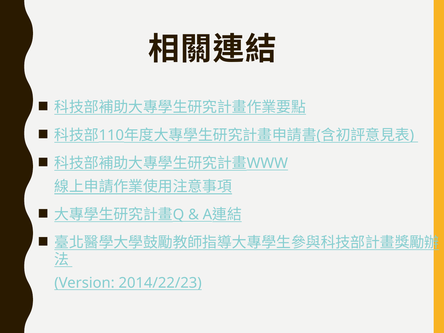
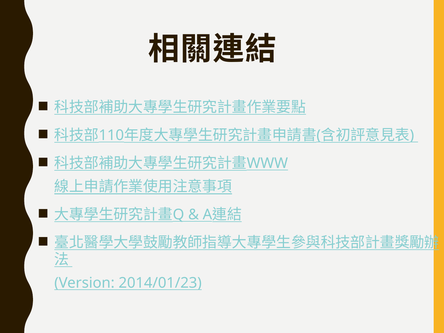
2014/22/23: 2014/22/23 -> 2014/01/23
